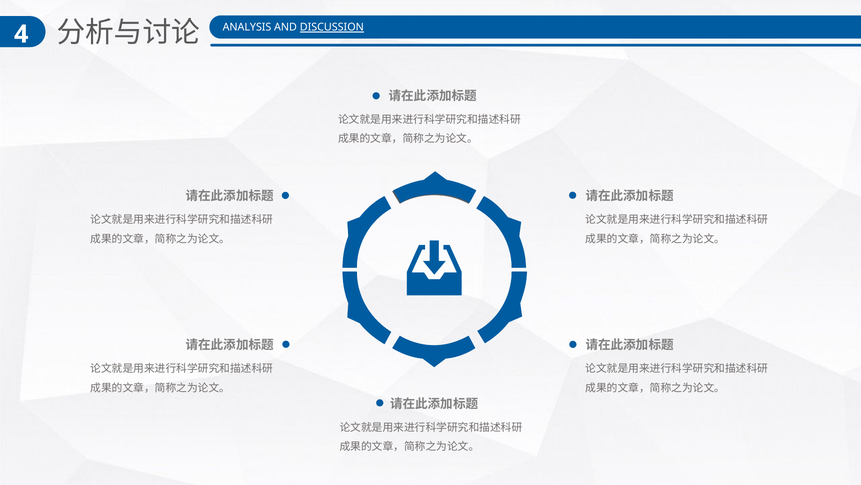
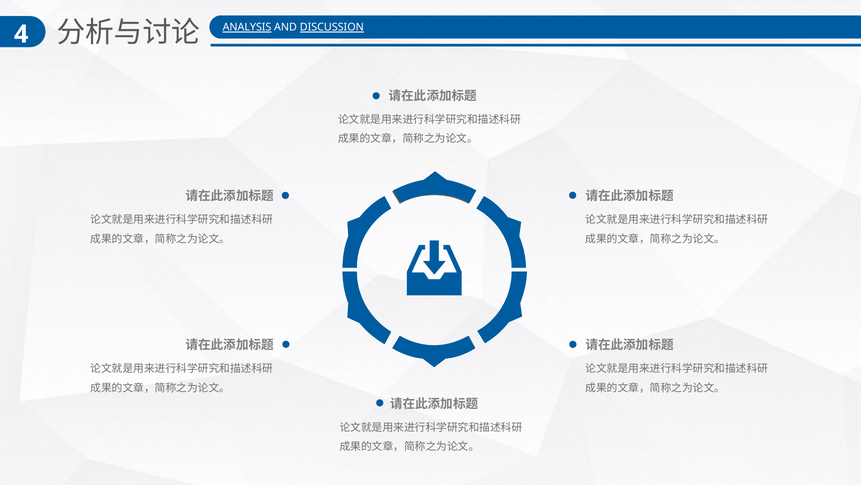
ANALYSIS underline: none -> present
